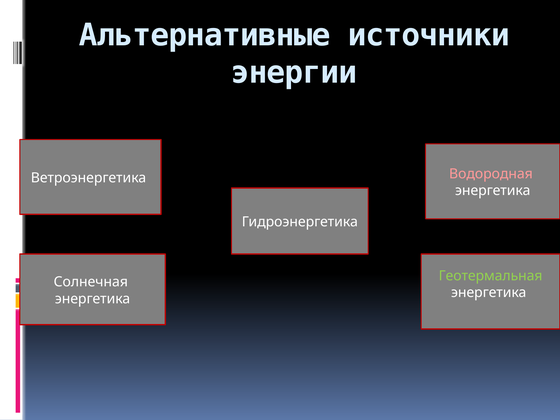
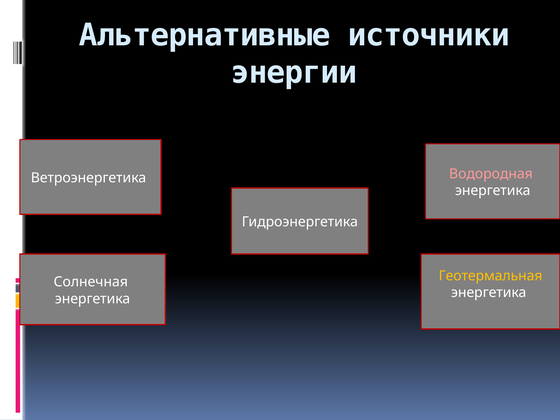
Геотермальная colour: light green -> yellow
